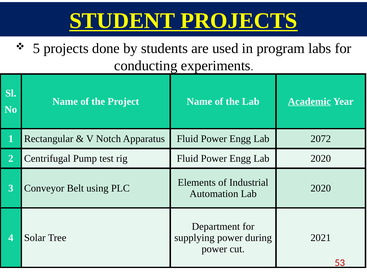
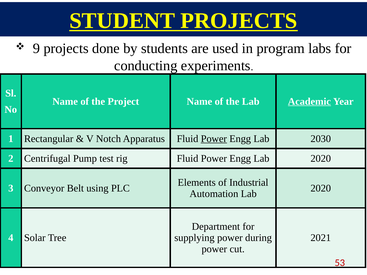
5: 5 -> 9
Power at (214, 139) underline: none -> present
2072: 2072 -> 2030
